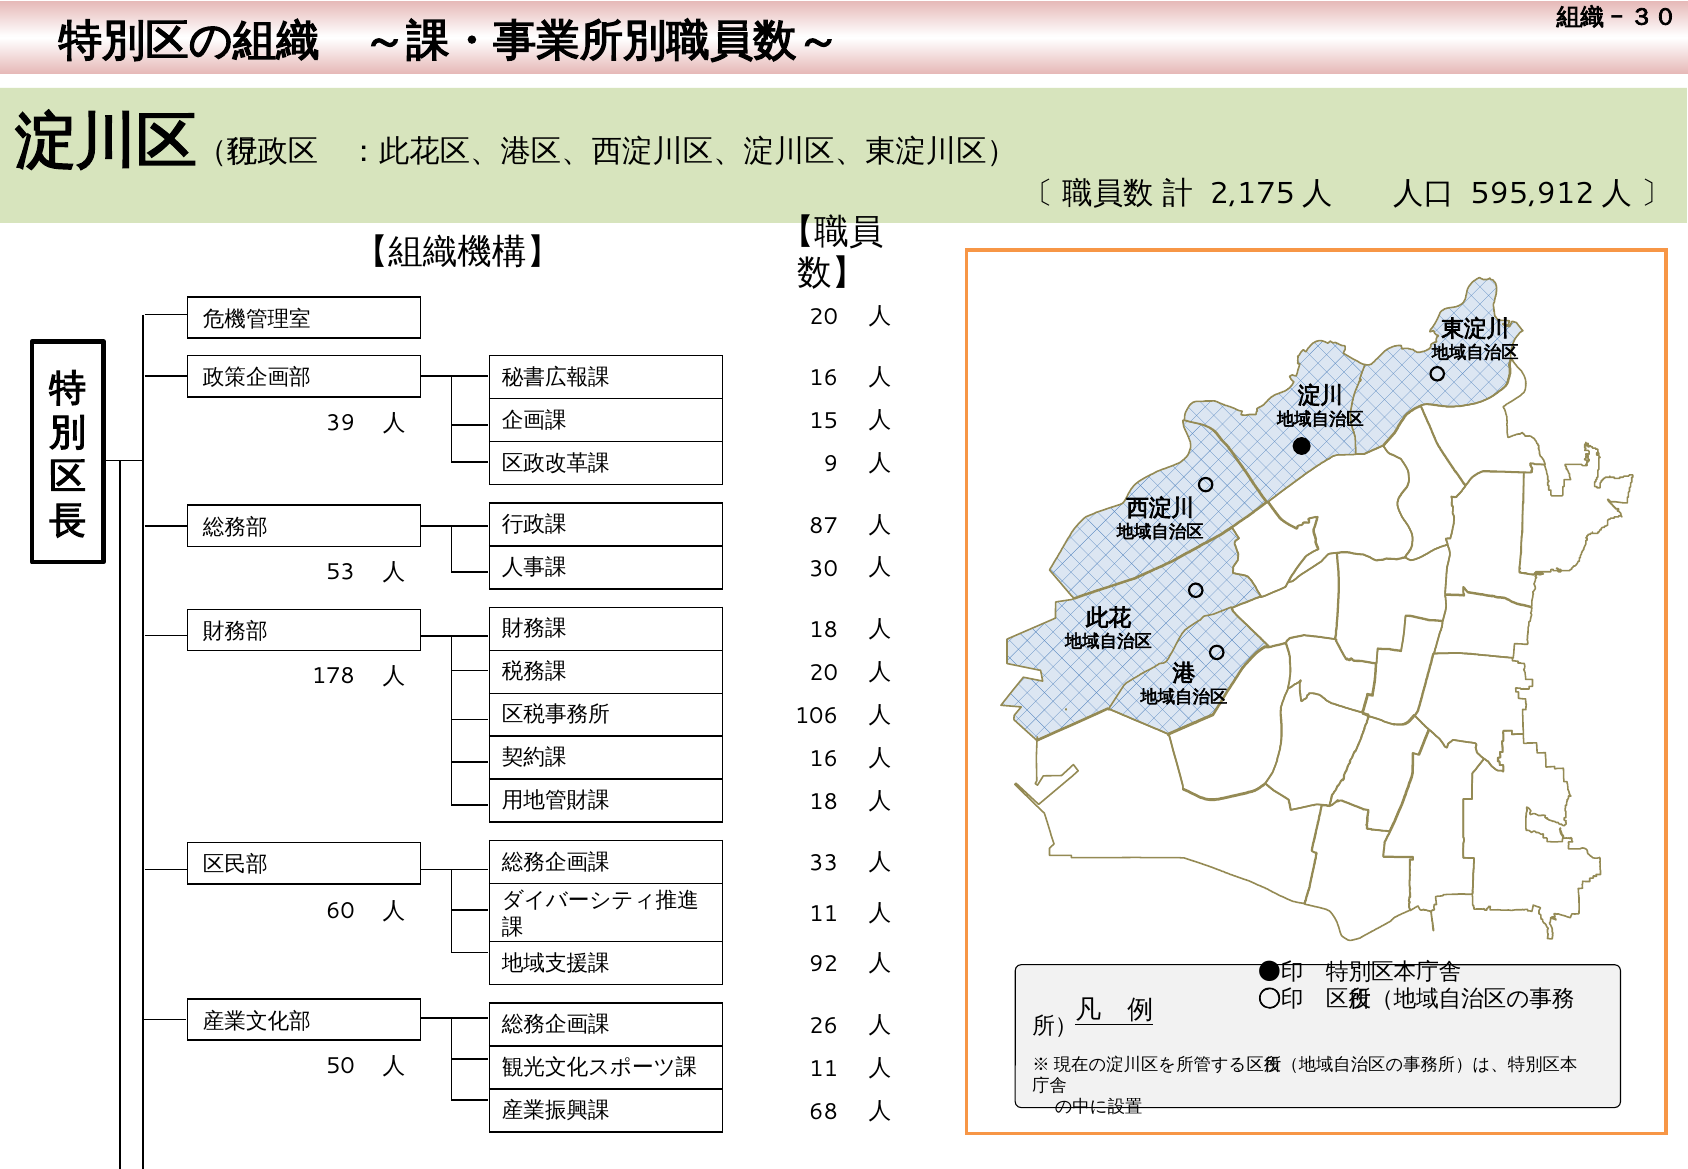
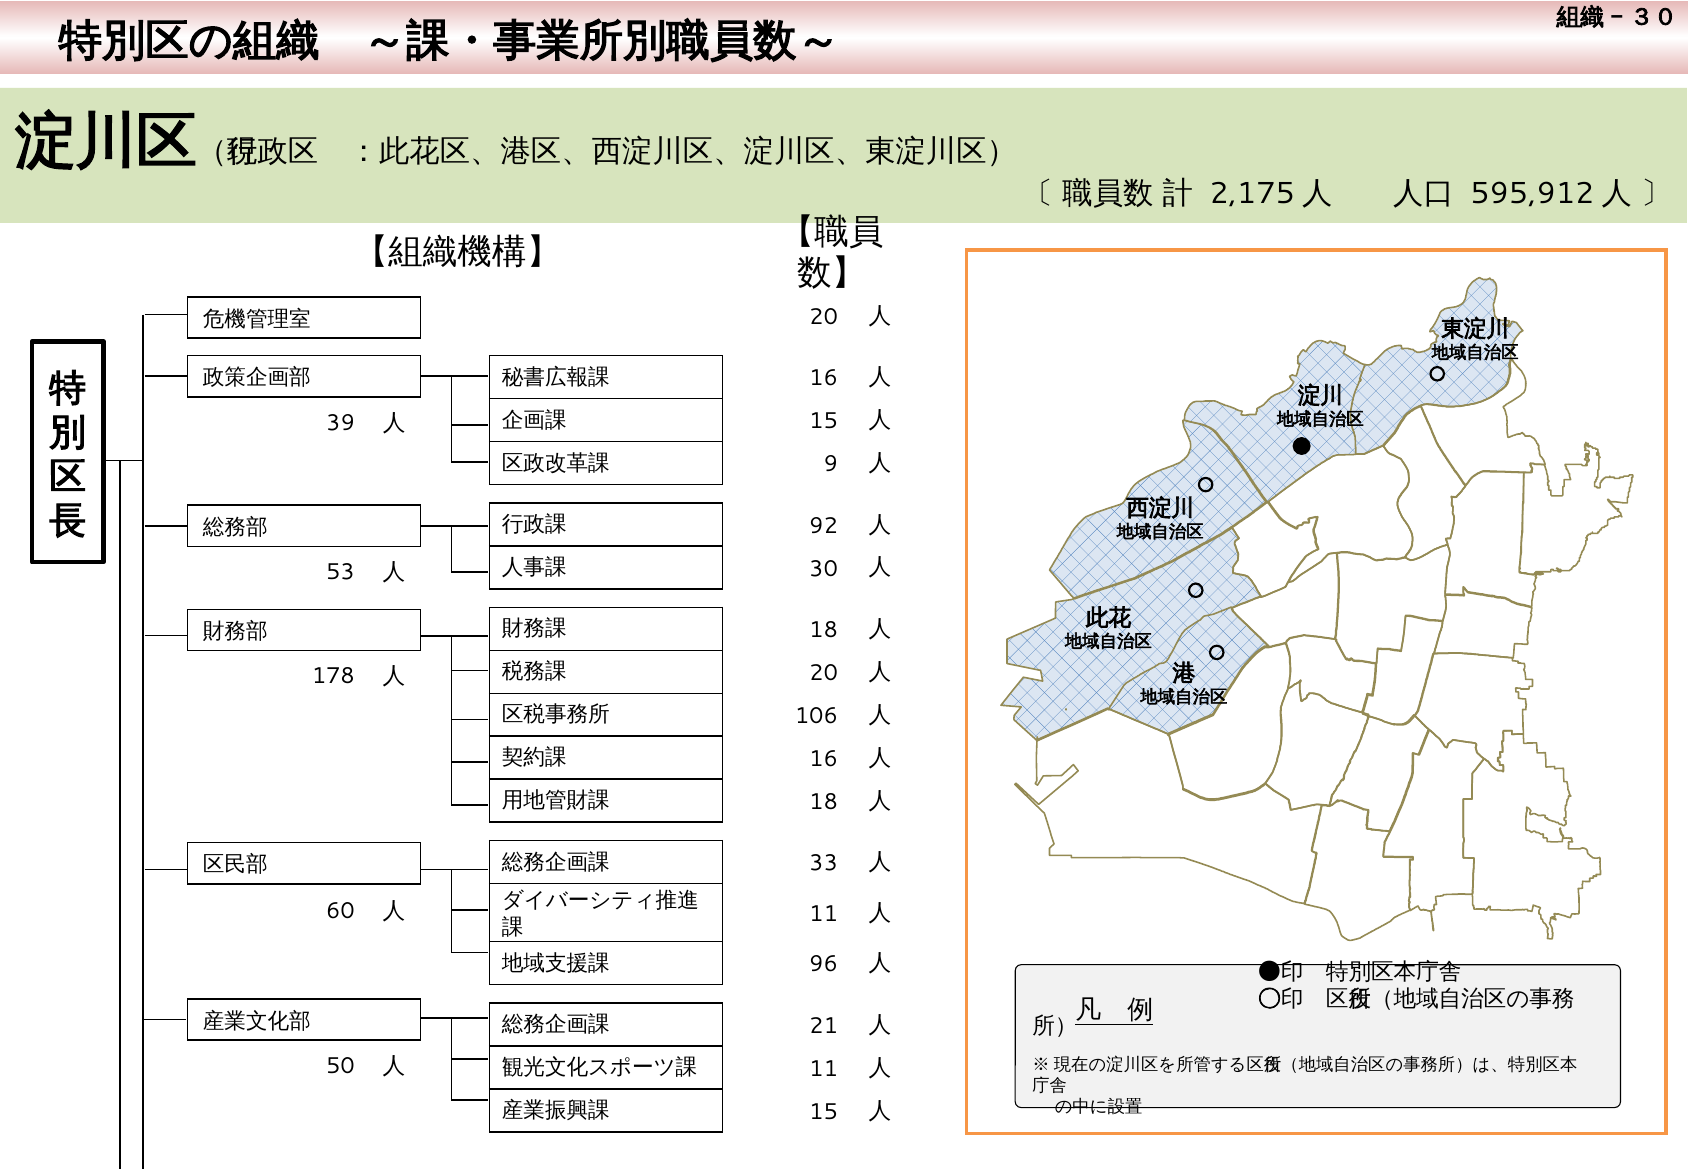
87: 87 -> 92
92: 92 -> 96
26: 26 -> 21
68 at (824, 1111): 68 -> 15
